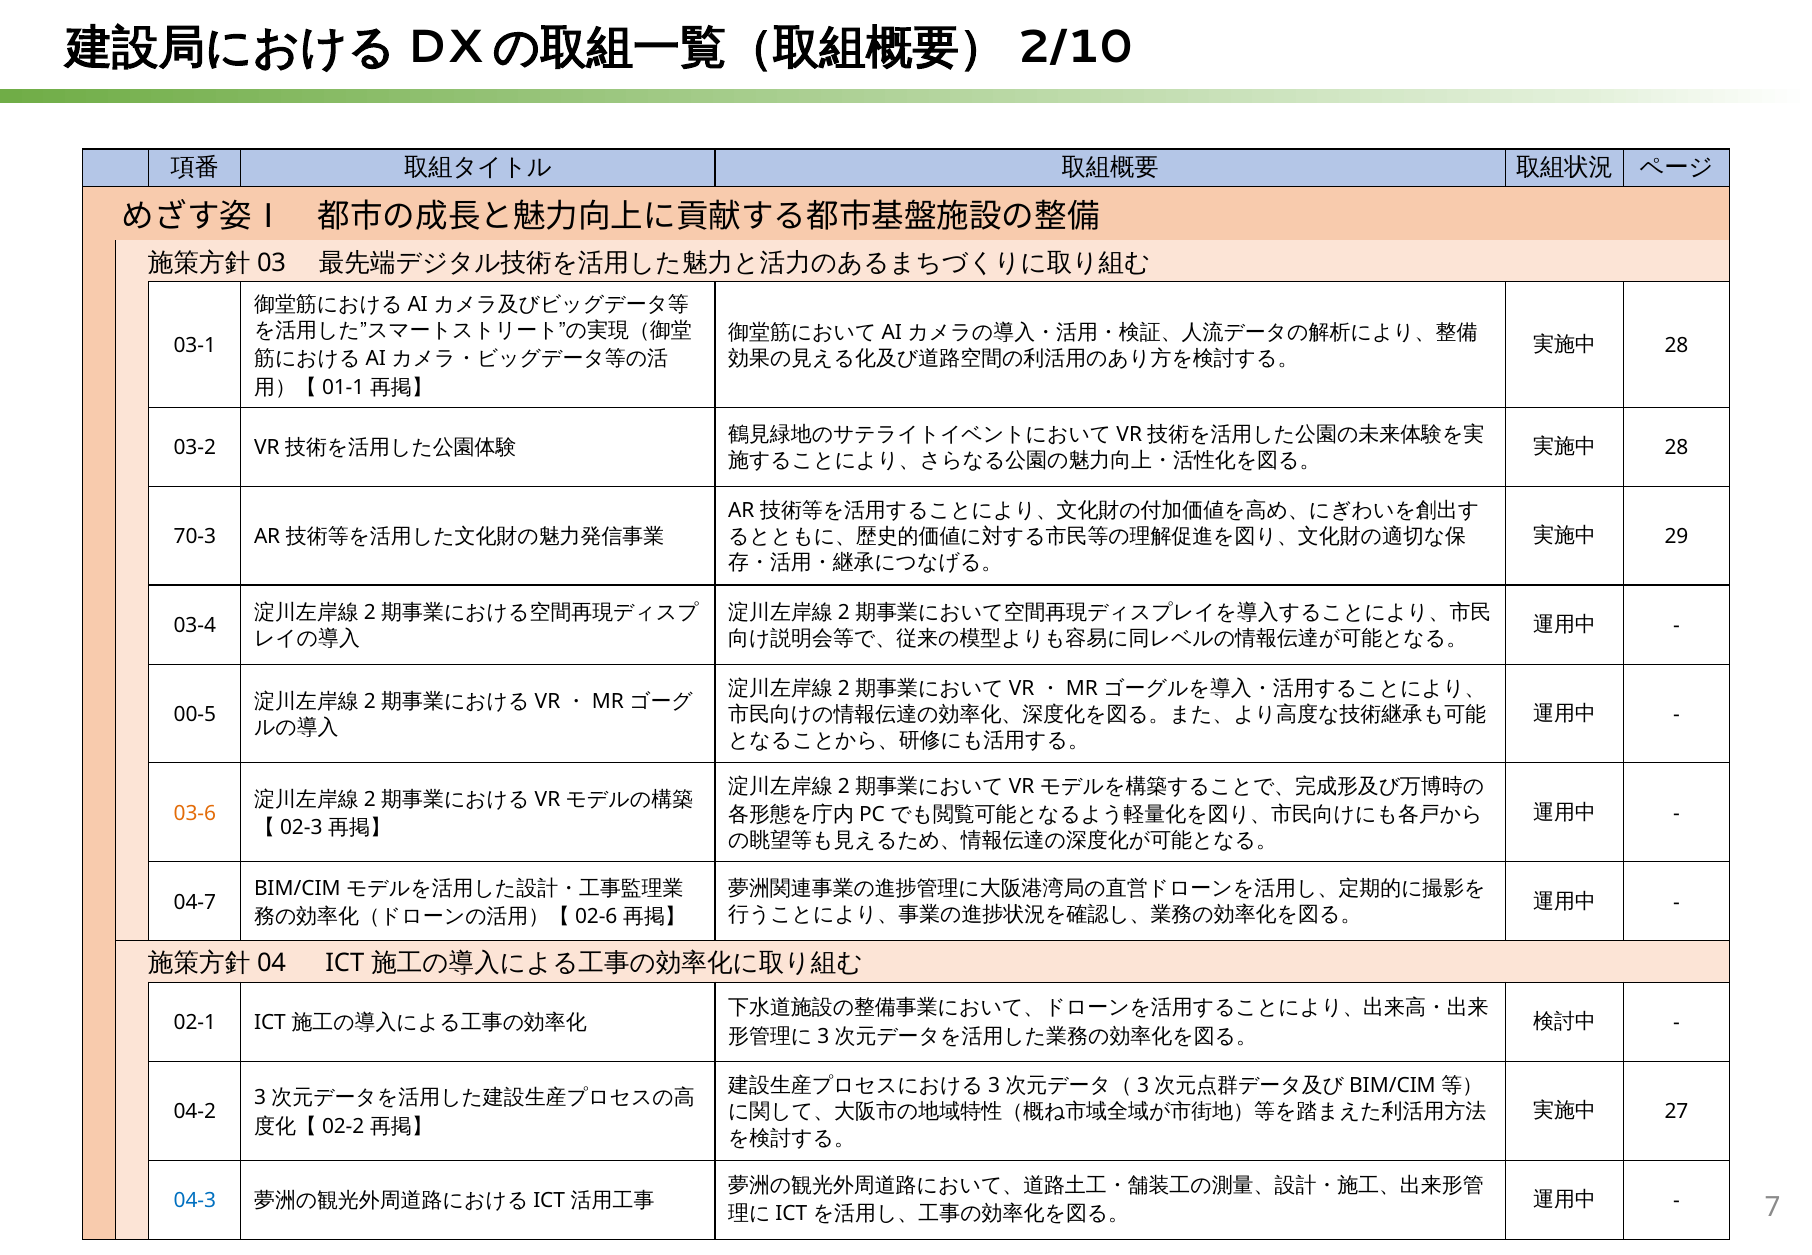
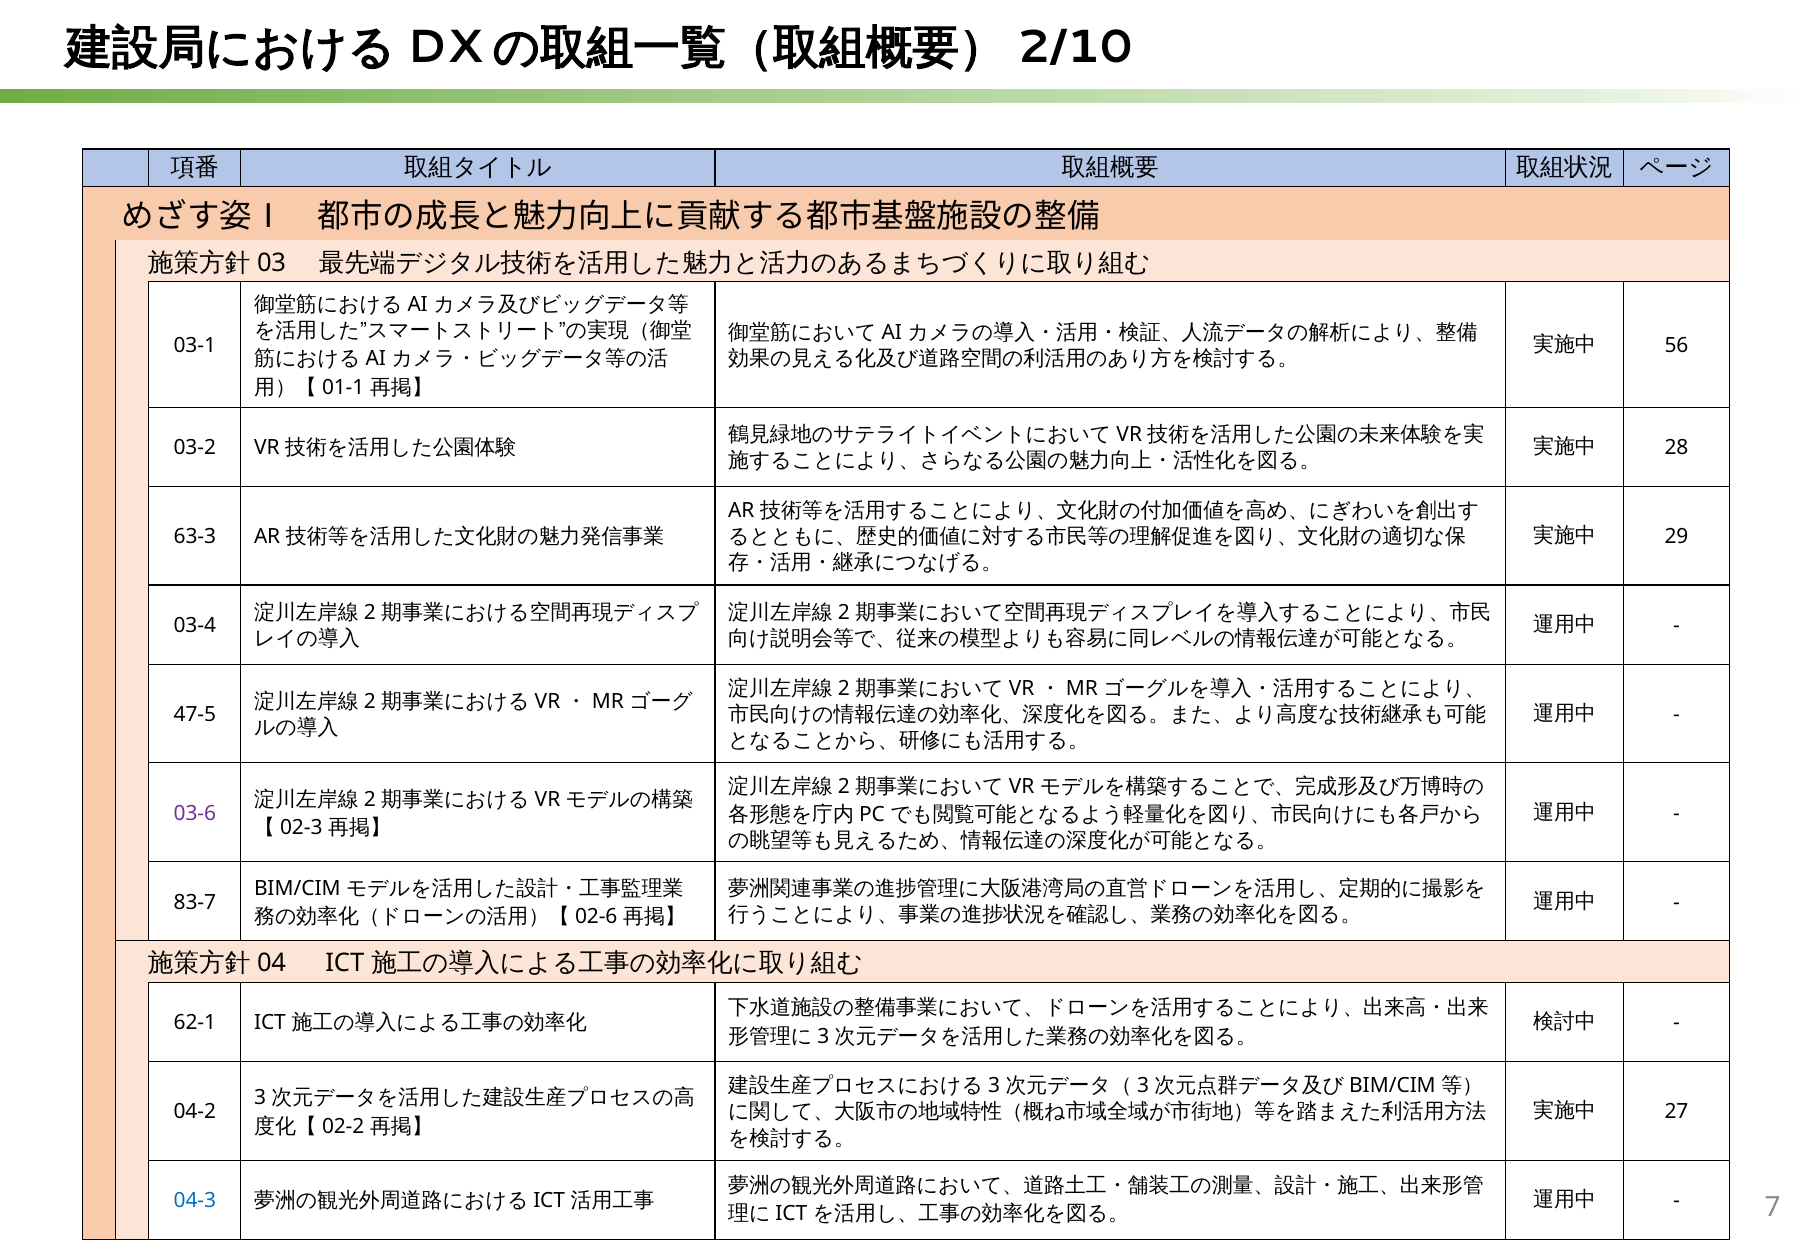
28 at (1676, 346): 28 -> 56
70-3: 70-3 -> 63-3
00-5: 00-5 -> 47-5
03-6 colour: orange -> purple
04-7: 04-7 -> 83-7
02-1: 02-1 -> 62-1
